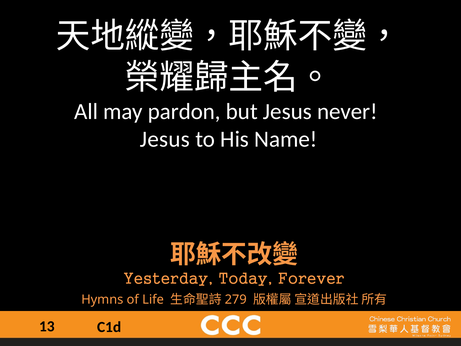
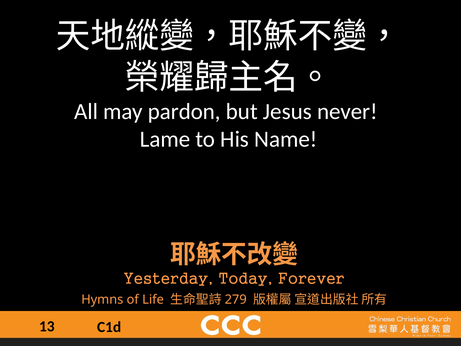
Jesus at (165, 139): Jesus -> Lame
